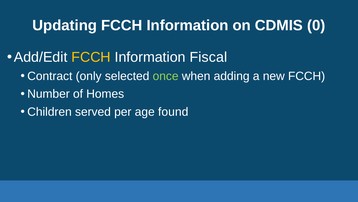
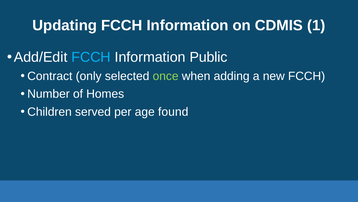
0: 0 -> 1
FCCH at (91, 57) colour: yellow -> light blue
Fiscal: Fiscal -> Public
